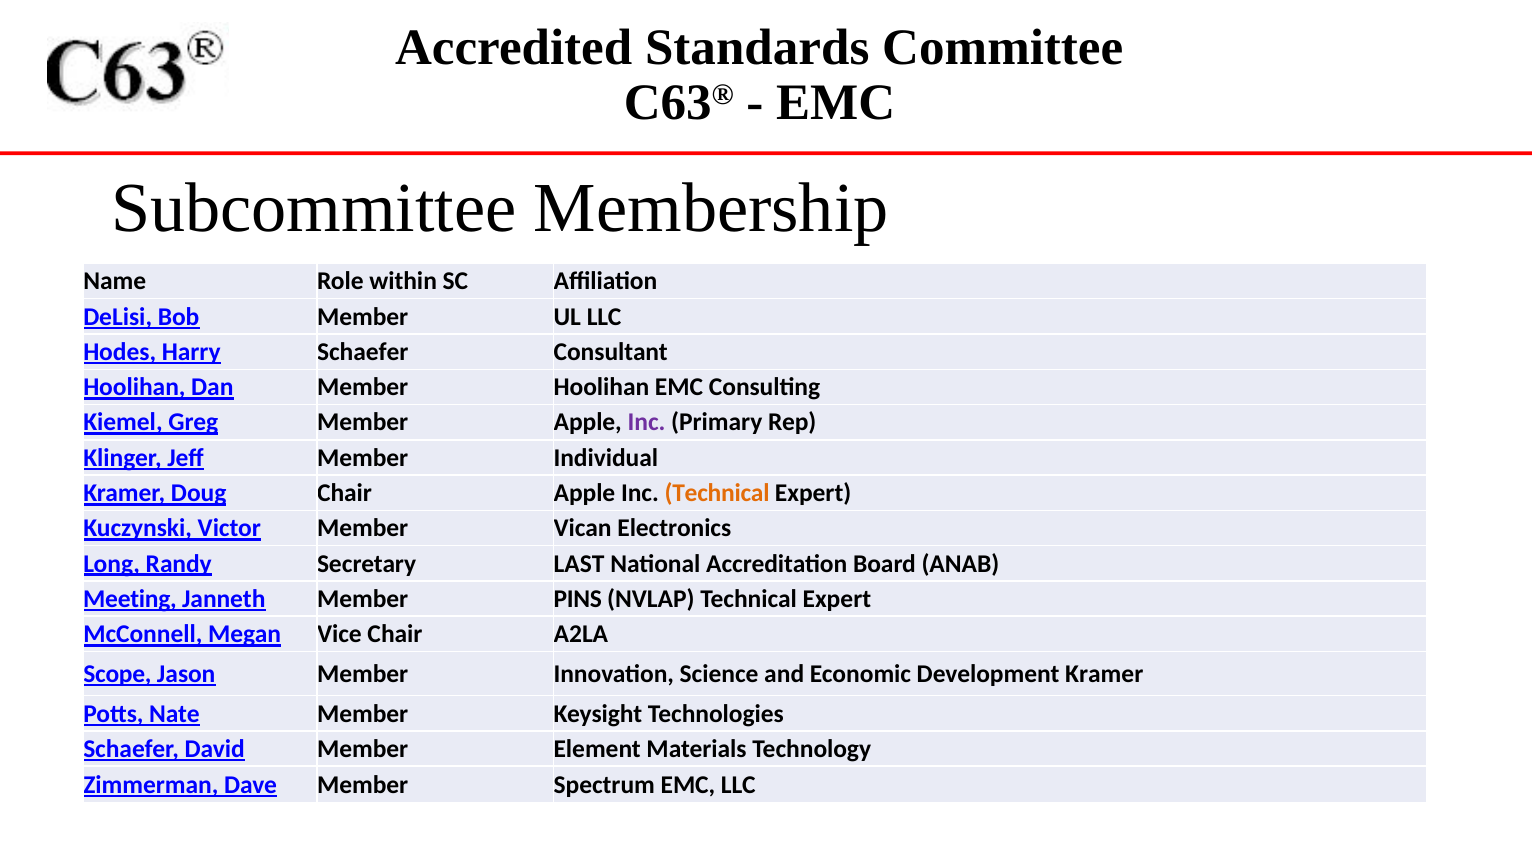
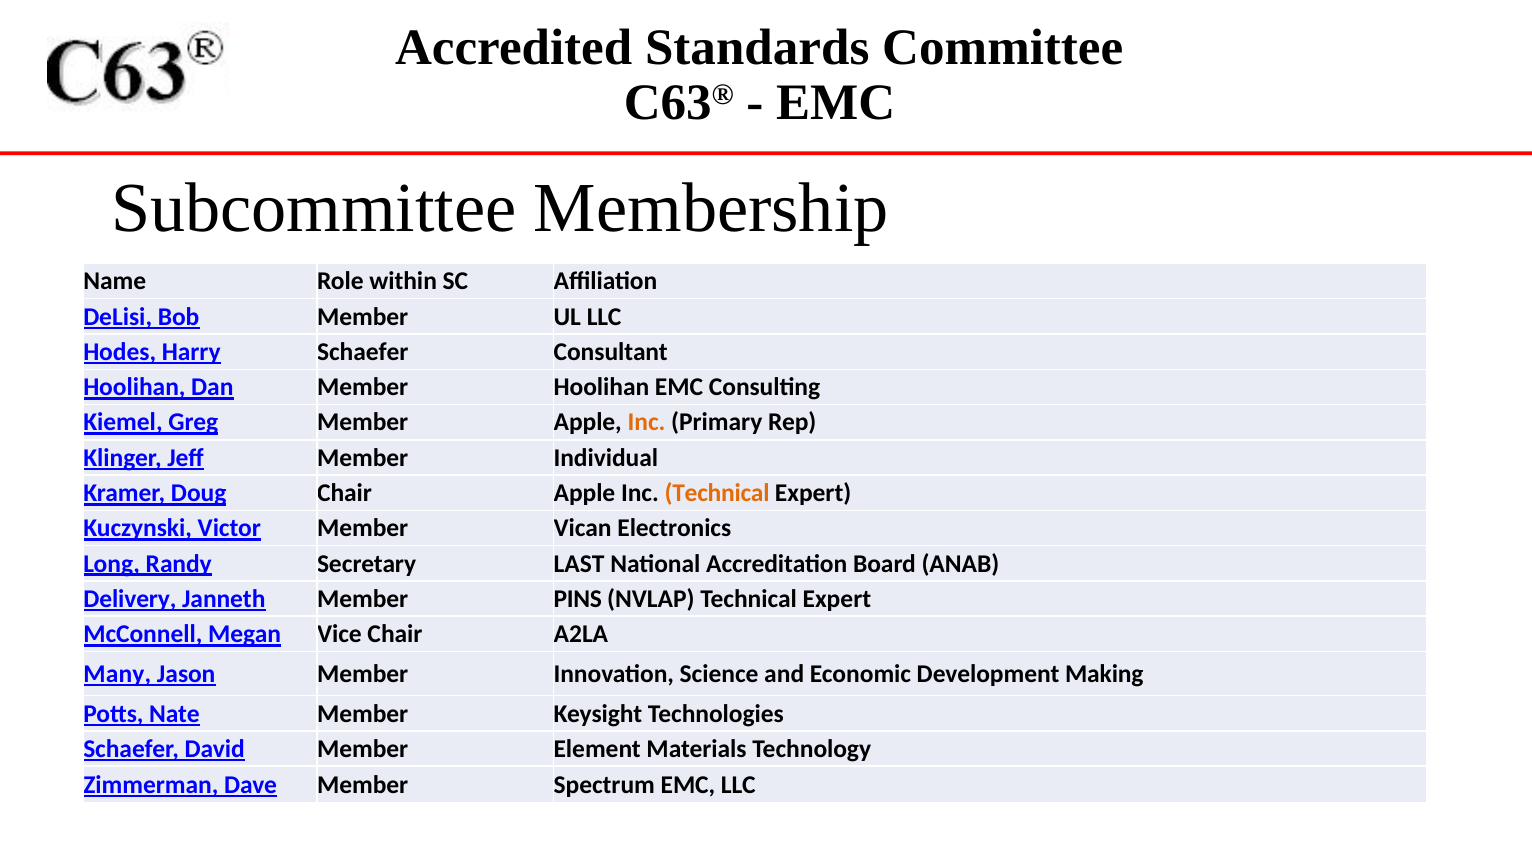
Inc at (647, 422) colour: purple -> orange
Meeting: Meeting -> Delivery
Scope: Scope -> Many
Development Kramer: Kramer -> Making
